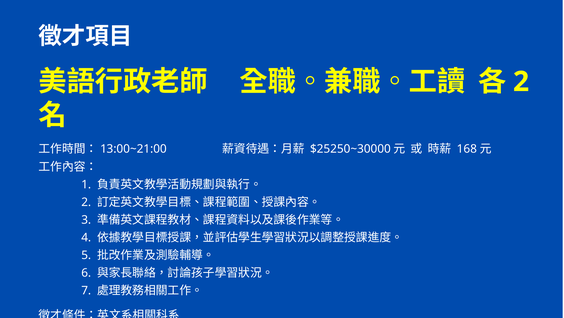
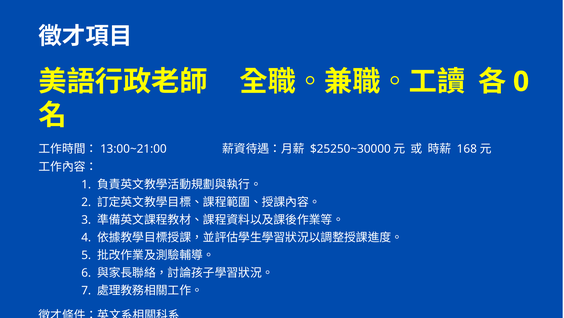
2 at (521, 82): 2 -> 0
